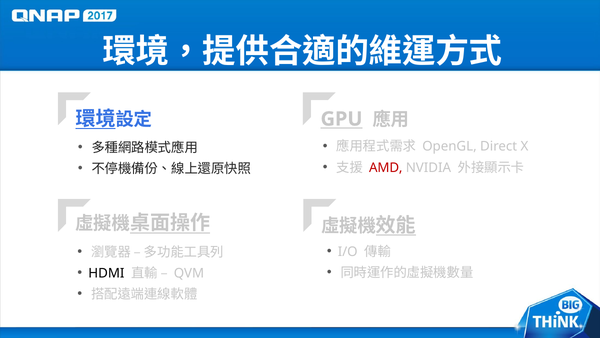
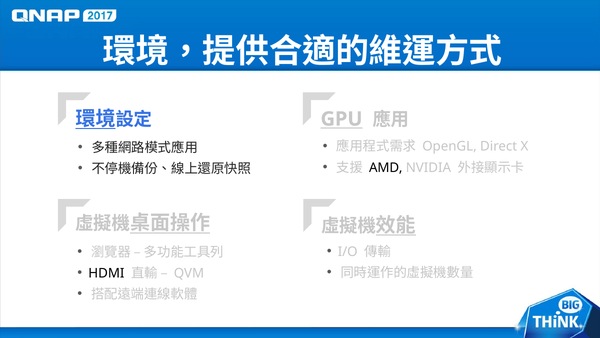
AMD colour: red -> black
